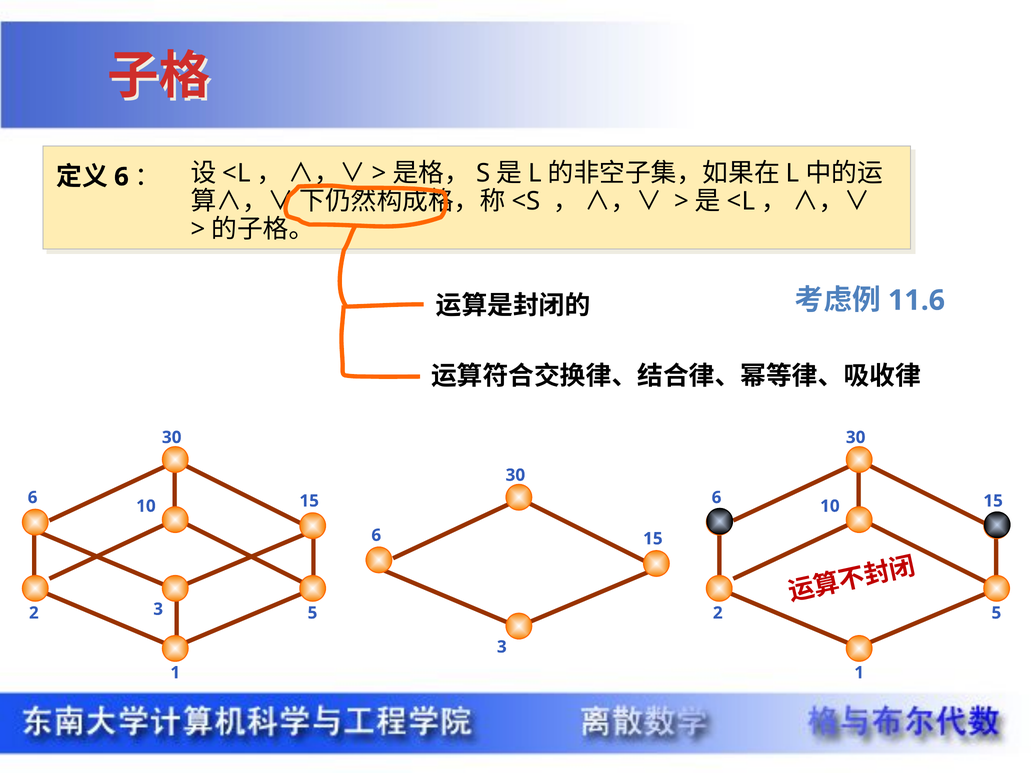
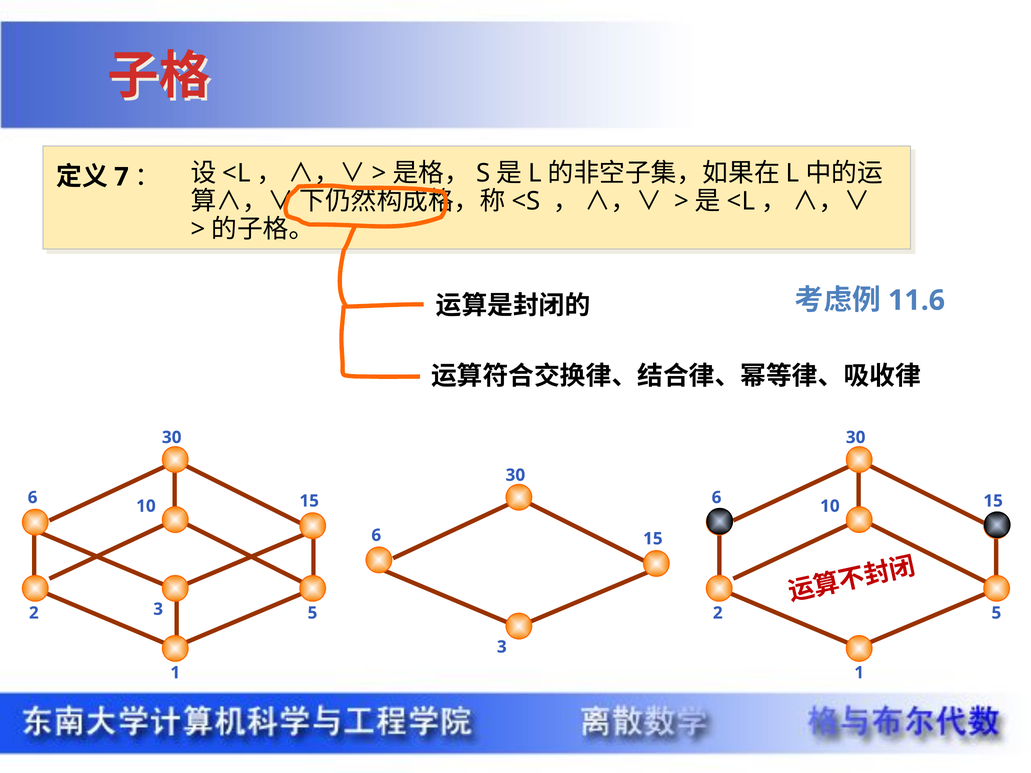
6 at (121, 177): 6 -> 7
